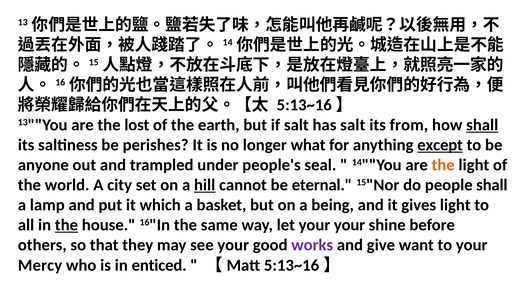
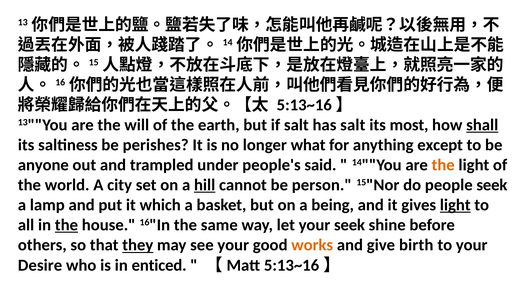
lost: lost -> will
from: from -> most
except underline: present -> none
seal: seal -> said
eternal: eternal -> person
people shall: shall -> seek
light at (455, 205) underline: none -> present
your your: your -> seek
they underline: none -> present
works colour: purple -> orange
want: want -> birth
Mercy: Mercy -> Desire
